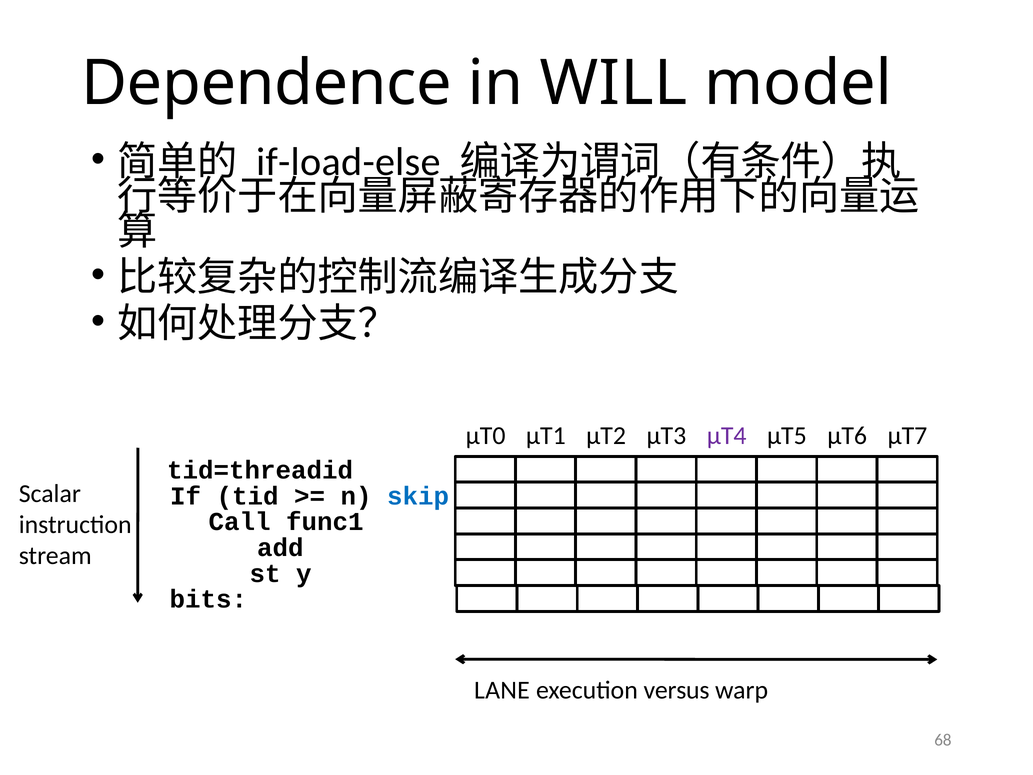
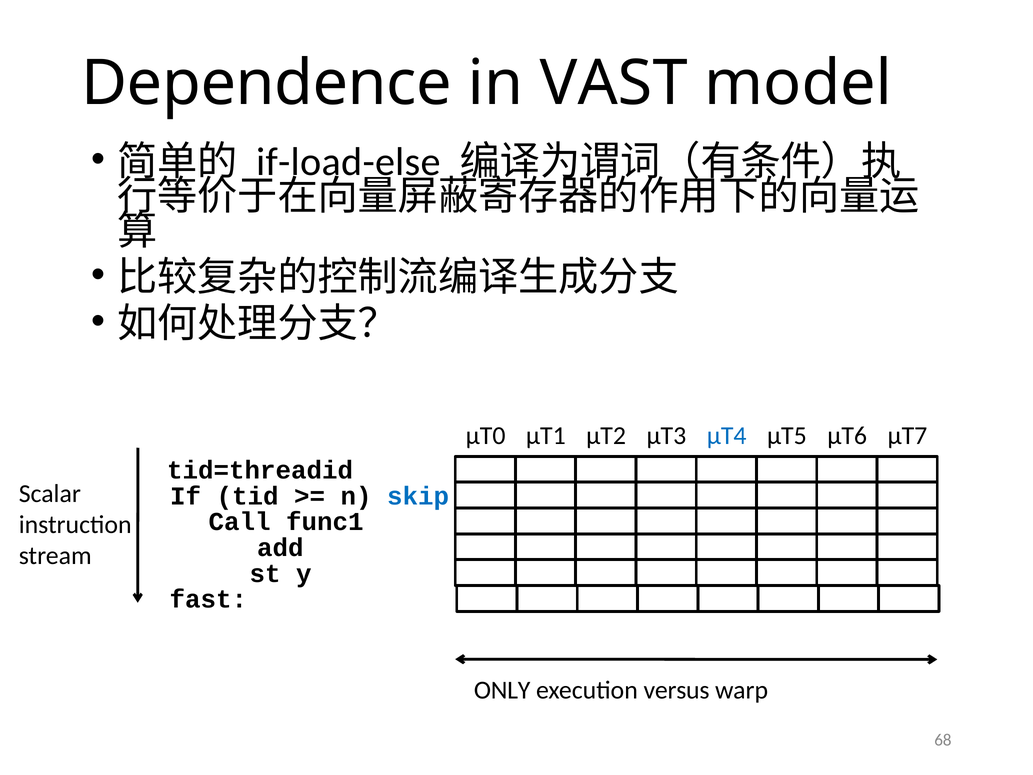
WILL: WILL -> VAST
µT4 colour: purple -> blue
bits: bits -> fast
LANE: LANE -> ONLY
